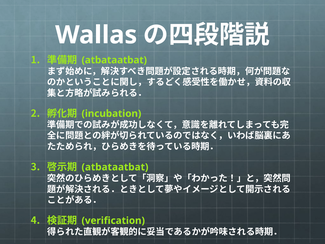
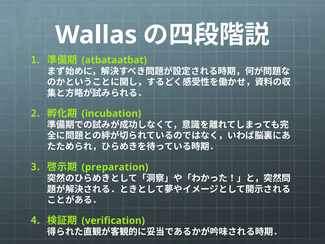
atbataatbat at (115, 167): atbataatbat -> preparation
